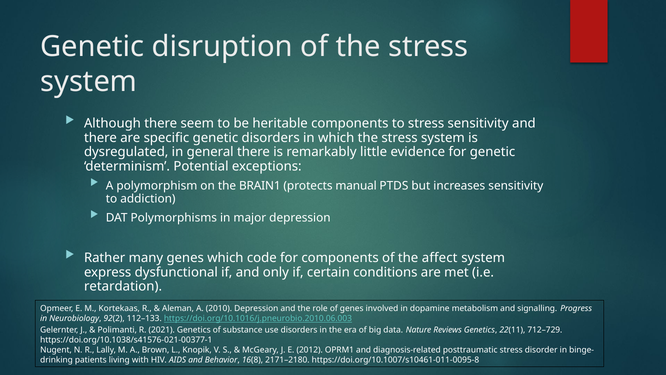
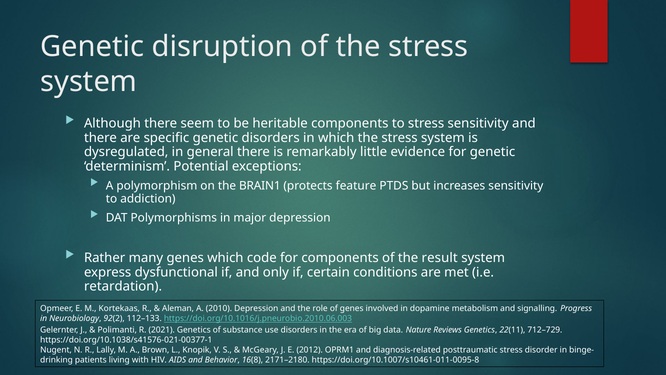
manual: manual -> feature
affect: affect -> result
